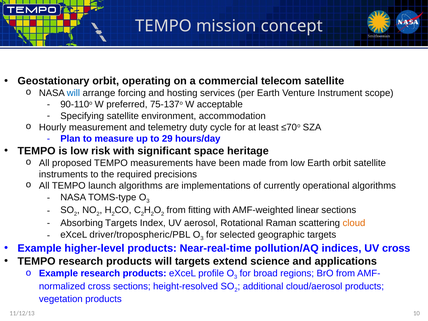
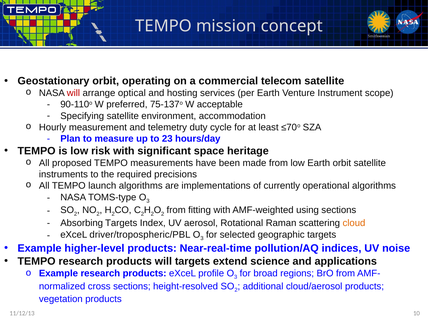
will at (73, 93) colour: blue -> red
forcing: forcing -> optical
29: 29 -> 23
linear: linear -> using
UV cross: cross -> noise
